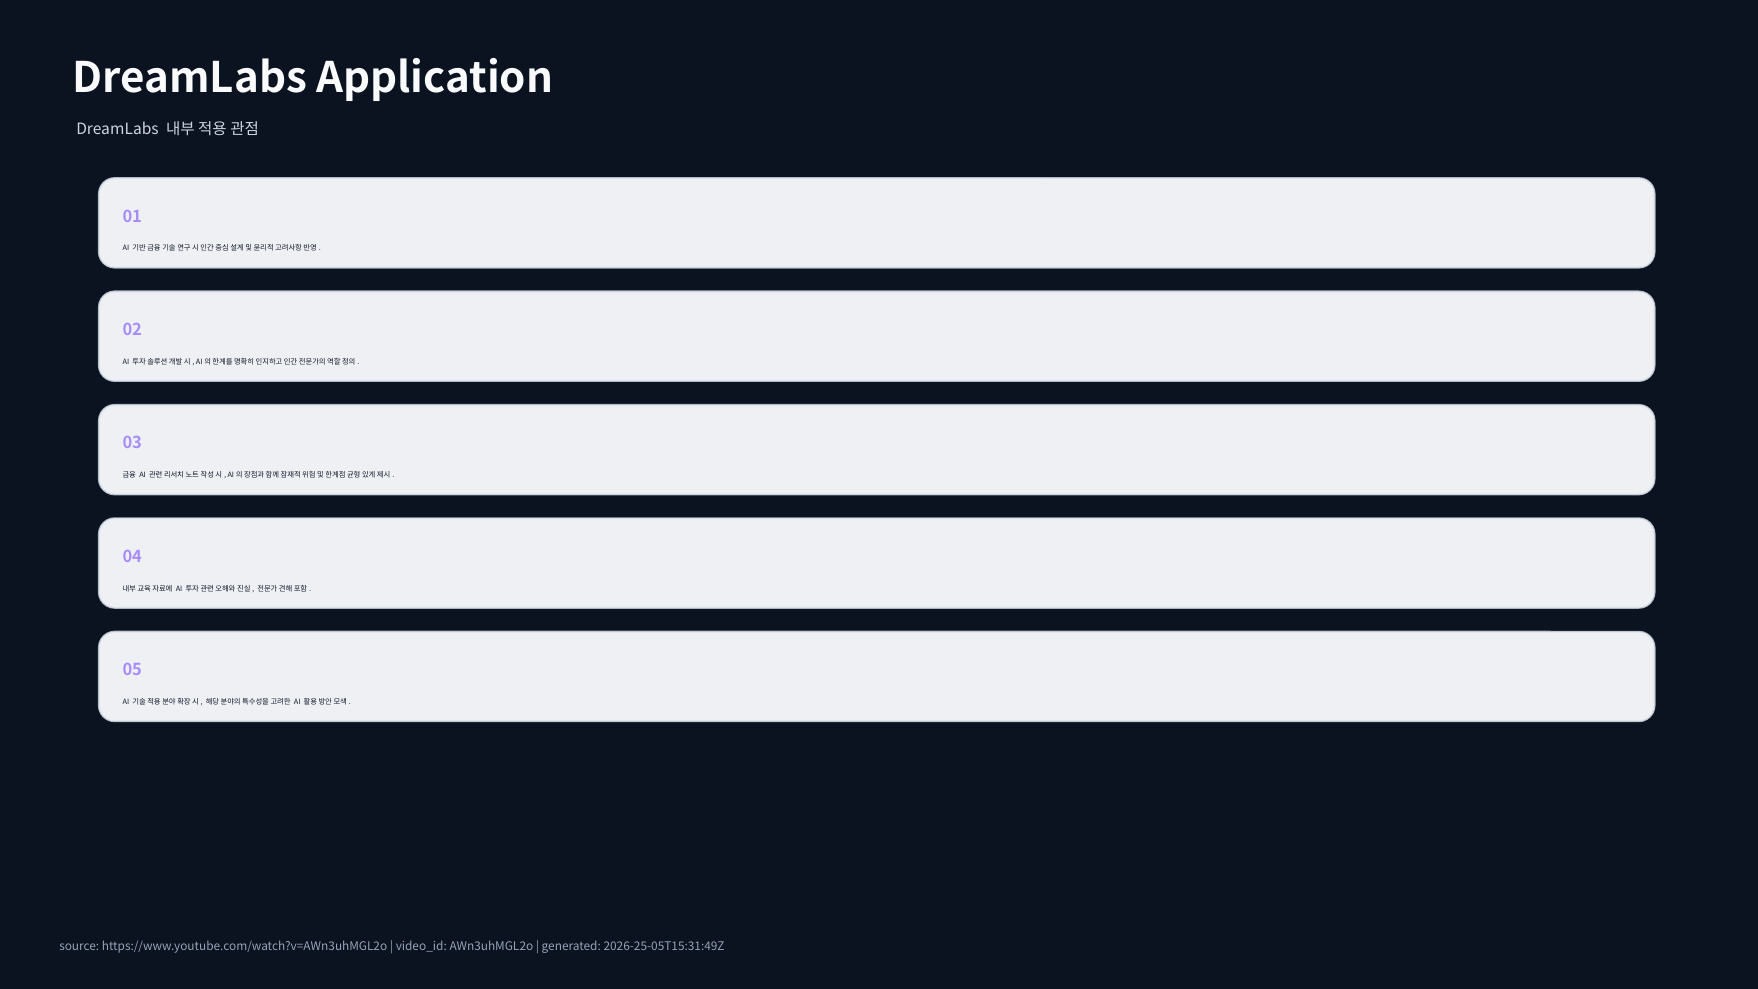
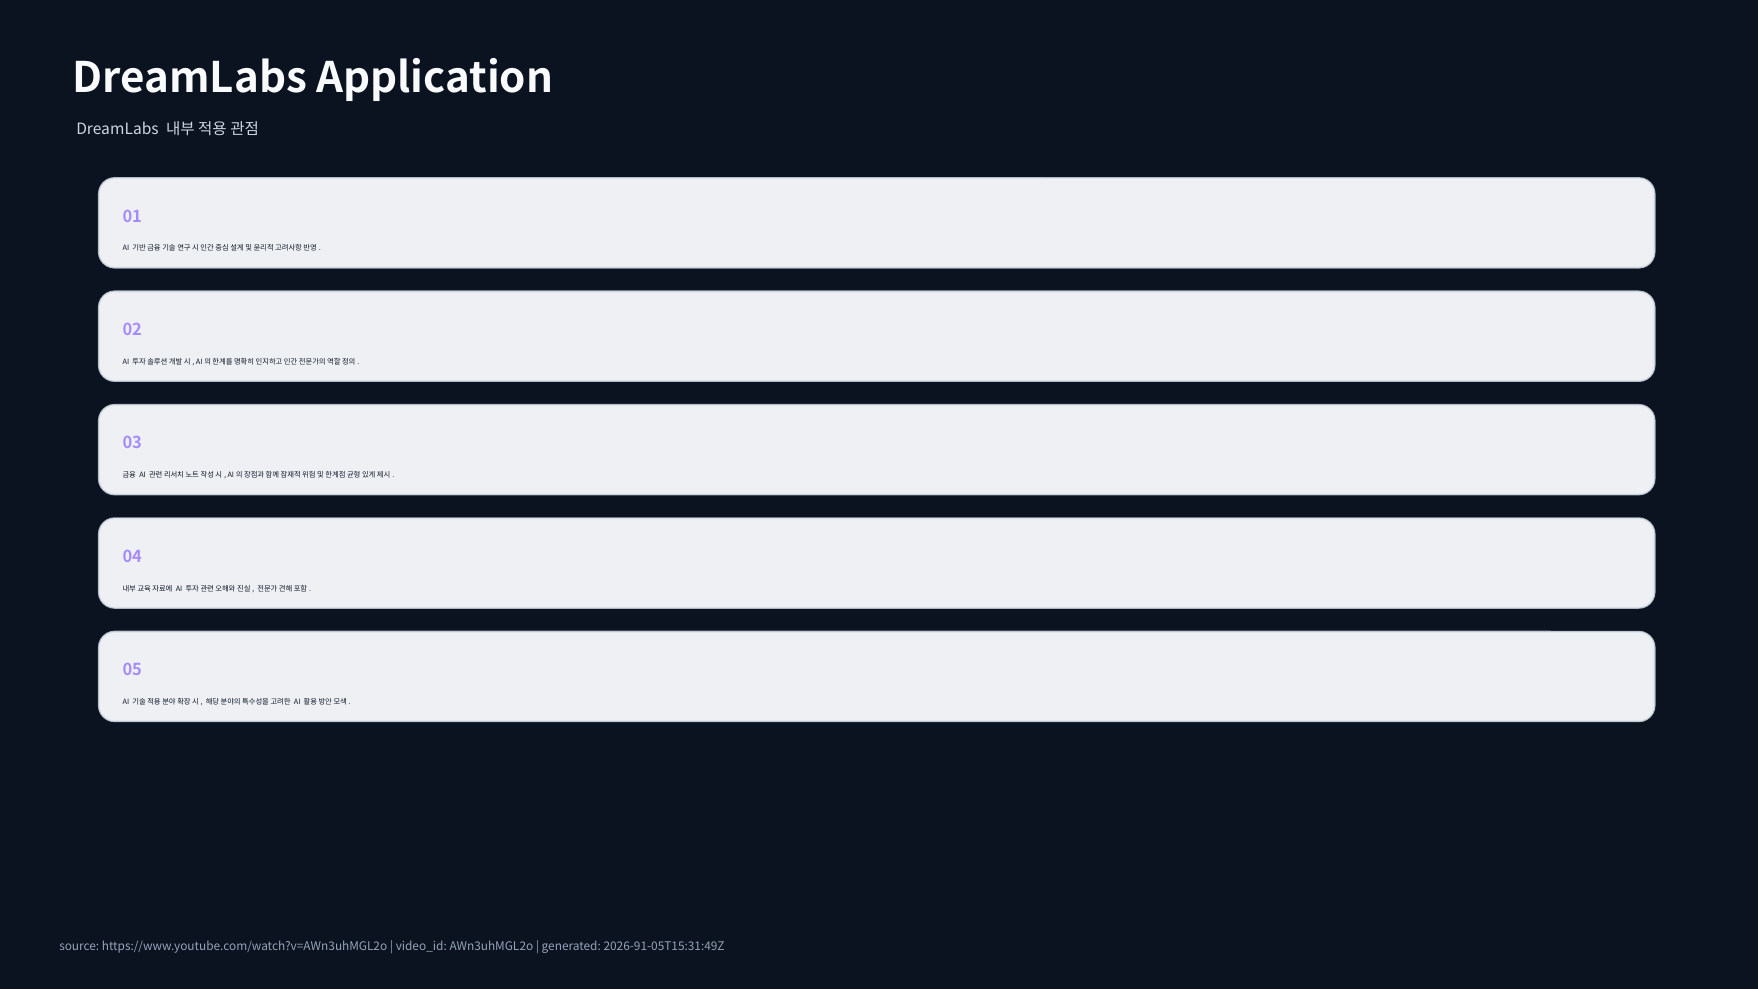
2026-25-05T15:31:49Z: 2026-25-05T15:31:49Z -> 2026-91-05T15:31:49Z
